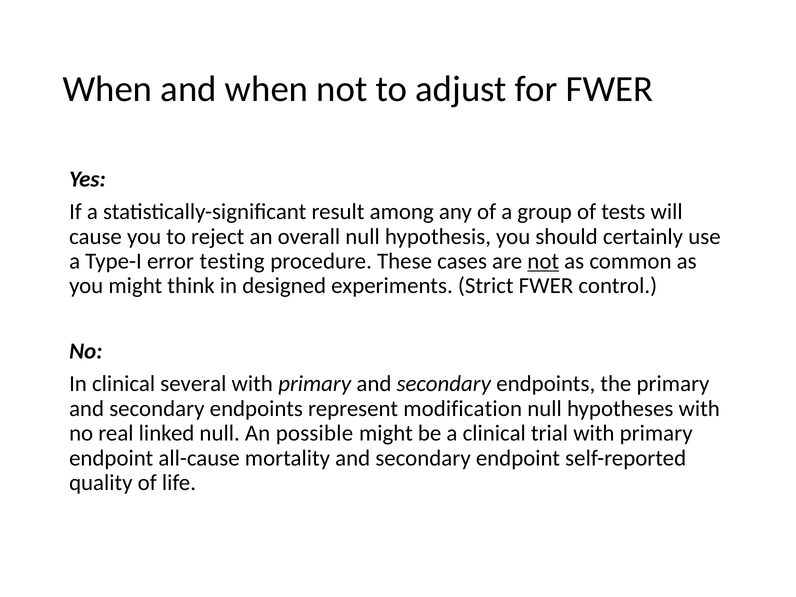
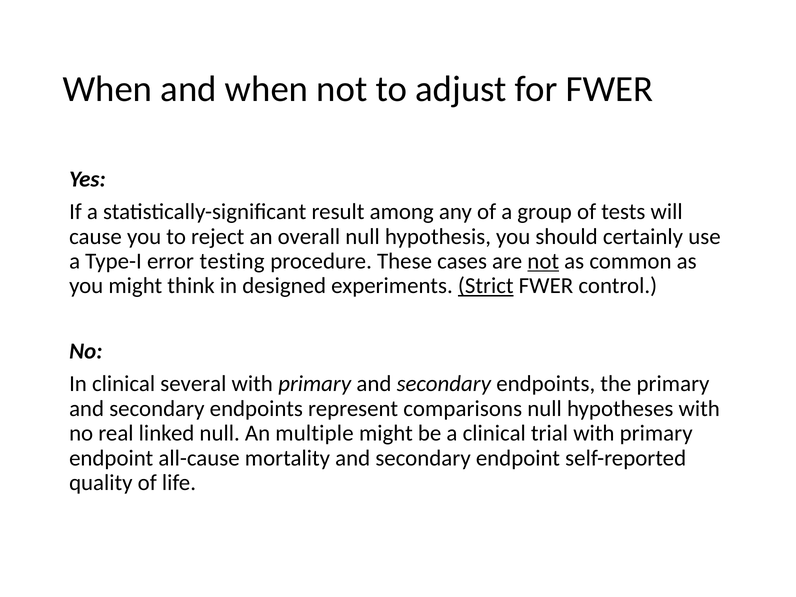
Strict underline: none -> present
modification: modification -> comparisons
possible: possible -> multiple
